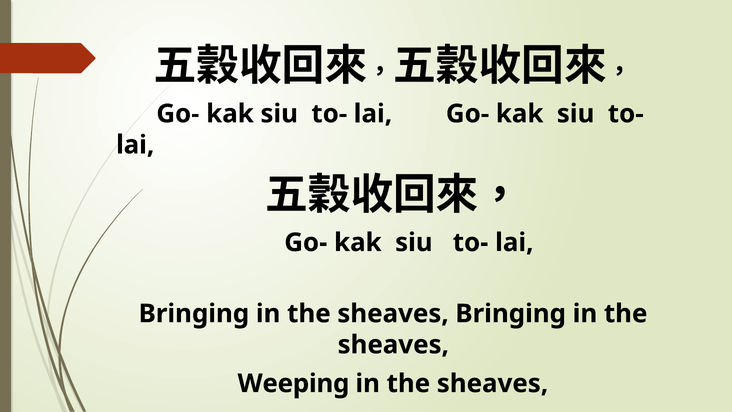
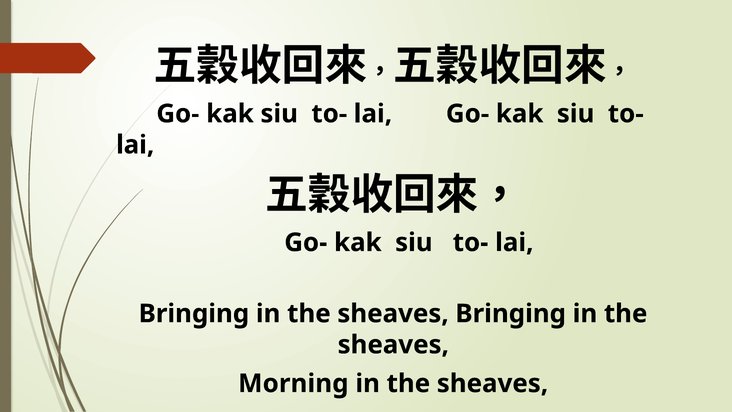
Weeping: Weeping -> Morning
